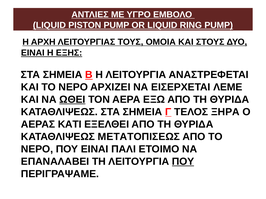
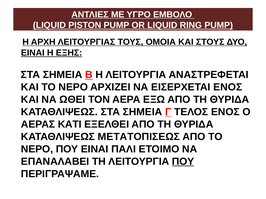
ΕΙΣΕΡΧΕΤΑΙ ΛΕΜΕ: ΛΕΜΕ -> ΕΝΟΣ
ΩΘΕΙ underline: present -> none
ΤΕΛΟΣ ΞΗΡΑ: ΞΗΡΑ -> ΕΝΟΣ
